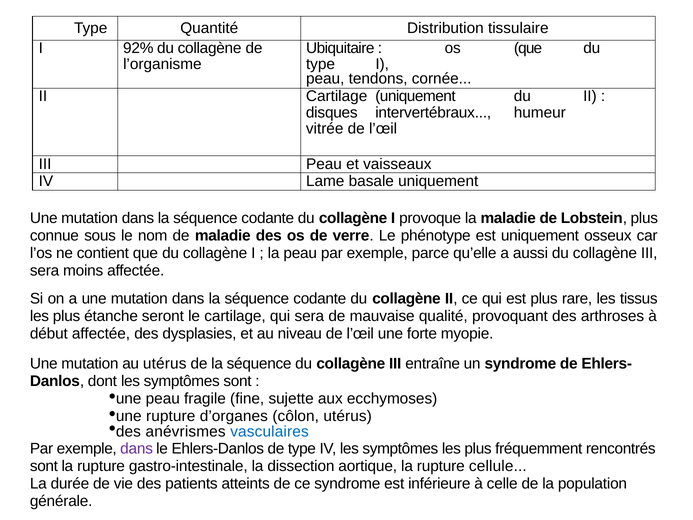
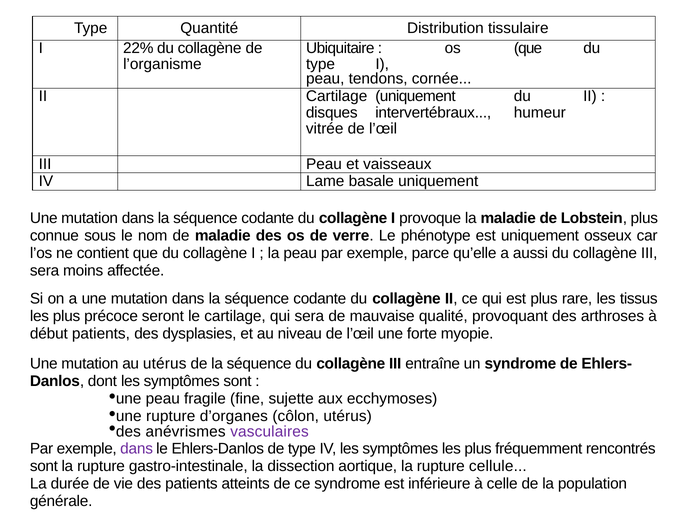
92%: 92% -> 22%
étanche: étanche -> précoce
début affectée: affectée -> patients
vasculaires colour: blue -> purple
